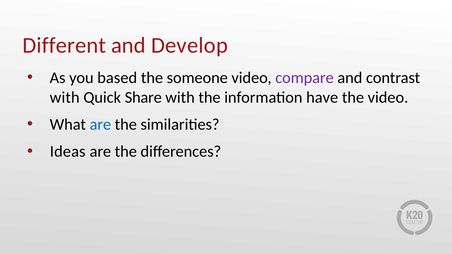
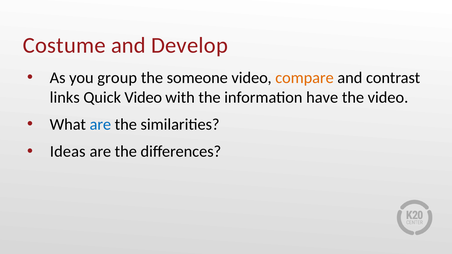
Different: Different -> Costume
based: based -> group
compare colour: purple -> orange
with at (65, 97): with -> links
Quick Share: Share -> Video
